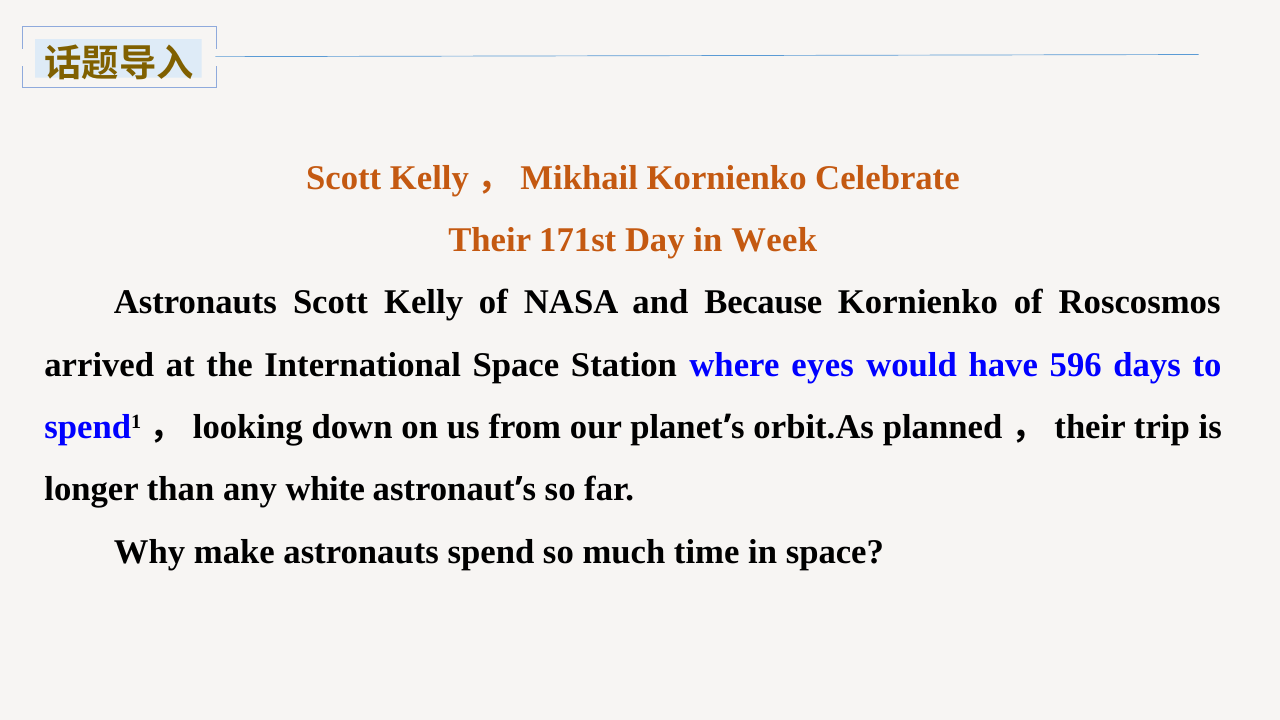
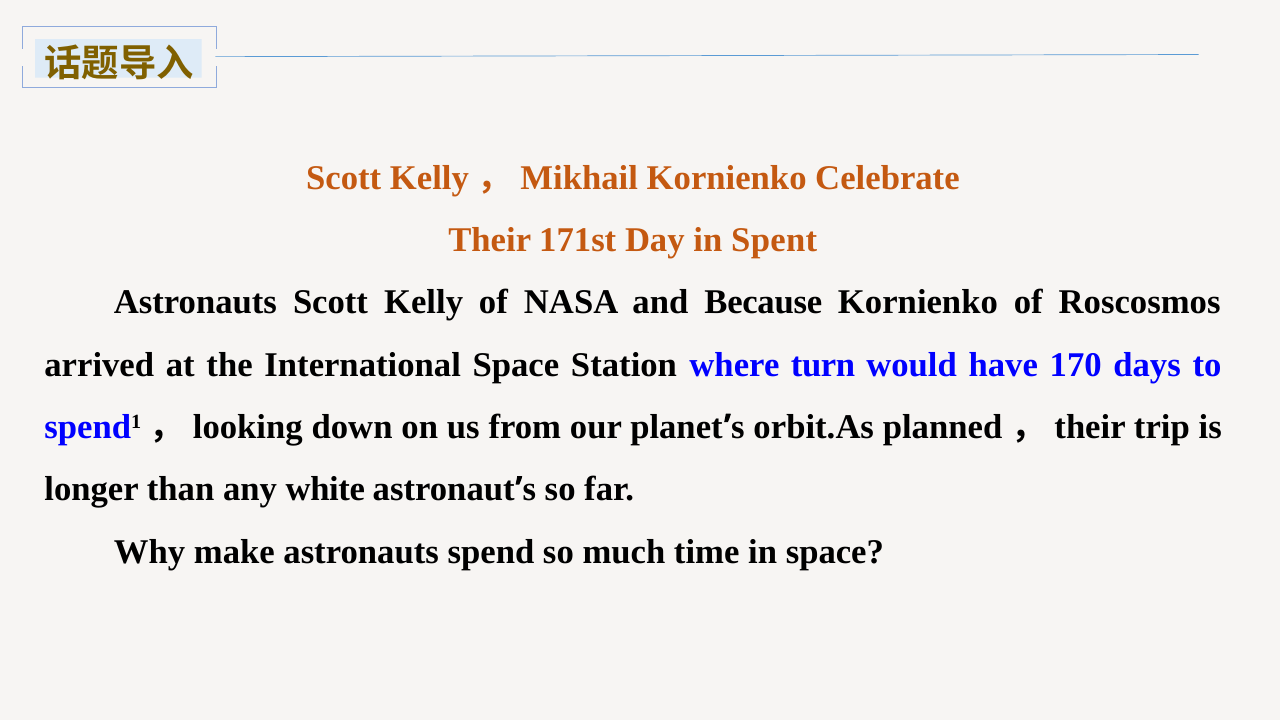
Week: Week -> Spent
eyes: eyes -> turn
596: 596 -> 170
